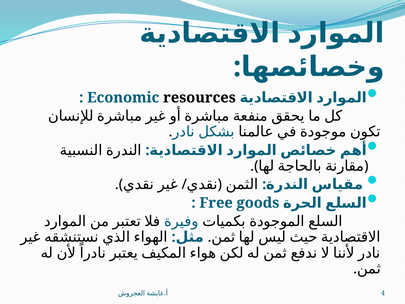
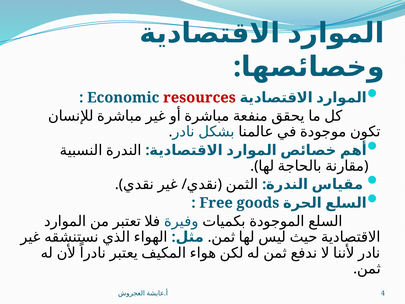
resources colour: black -> red
